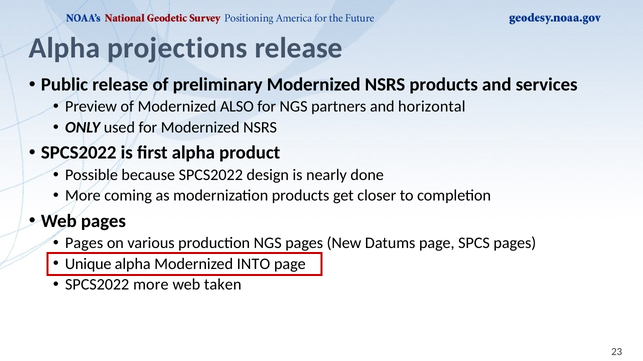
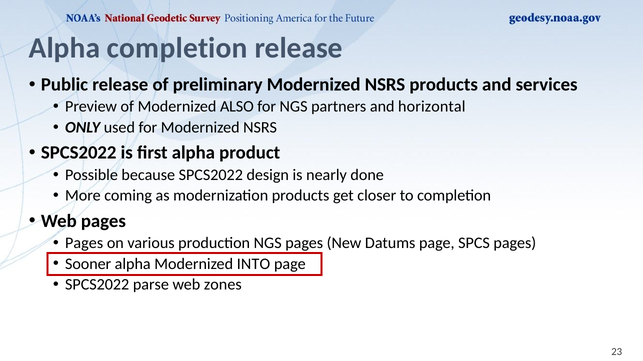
Alpha projections: projections -> completion
Unique: Unique -> Sooner
SPCS2022 more: more -> parse
taken: taken -> zones
